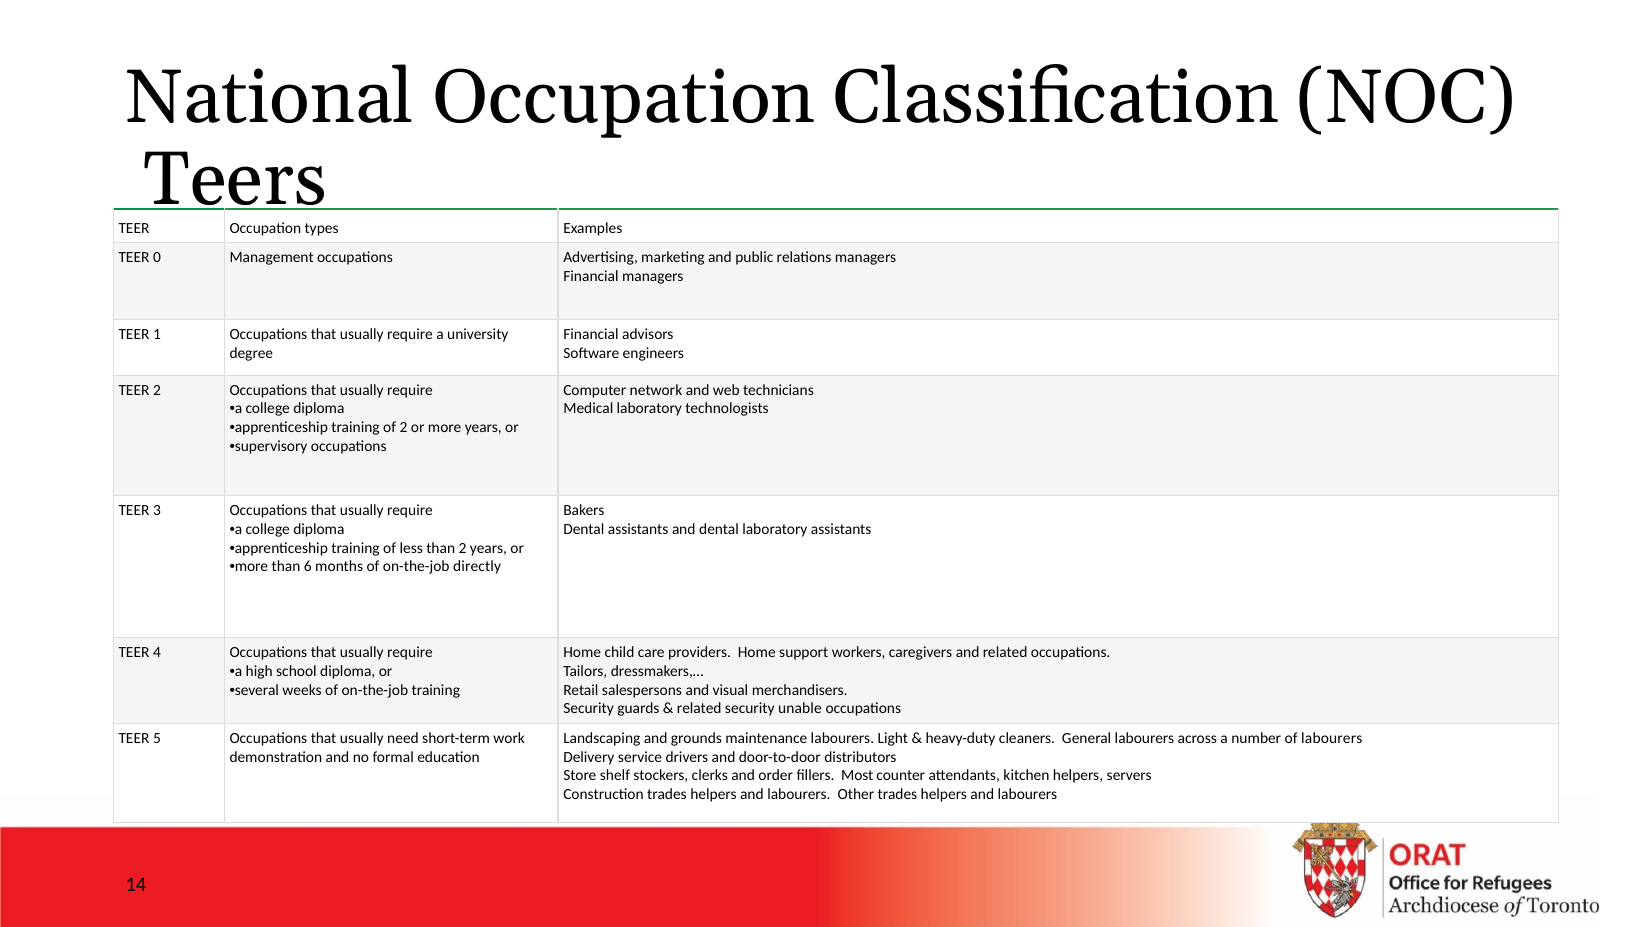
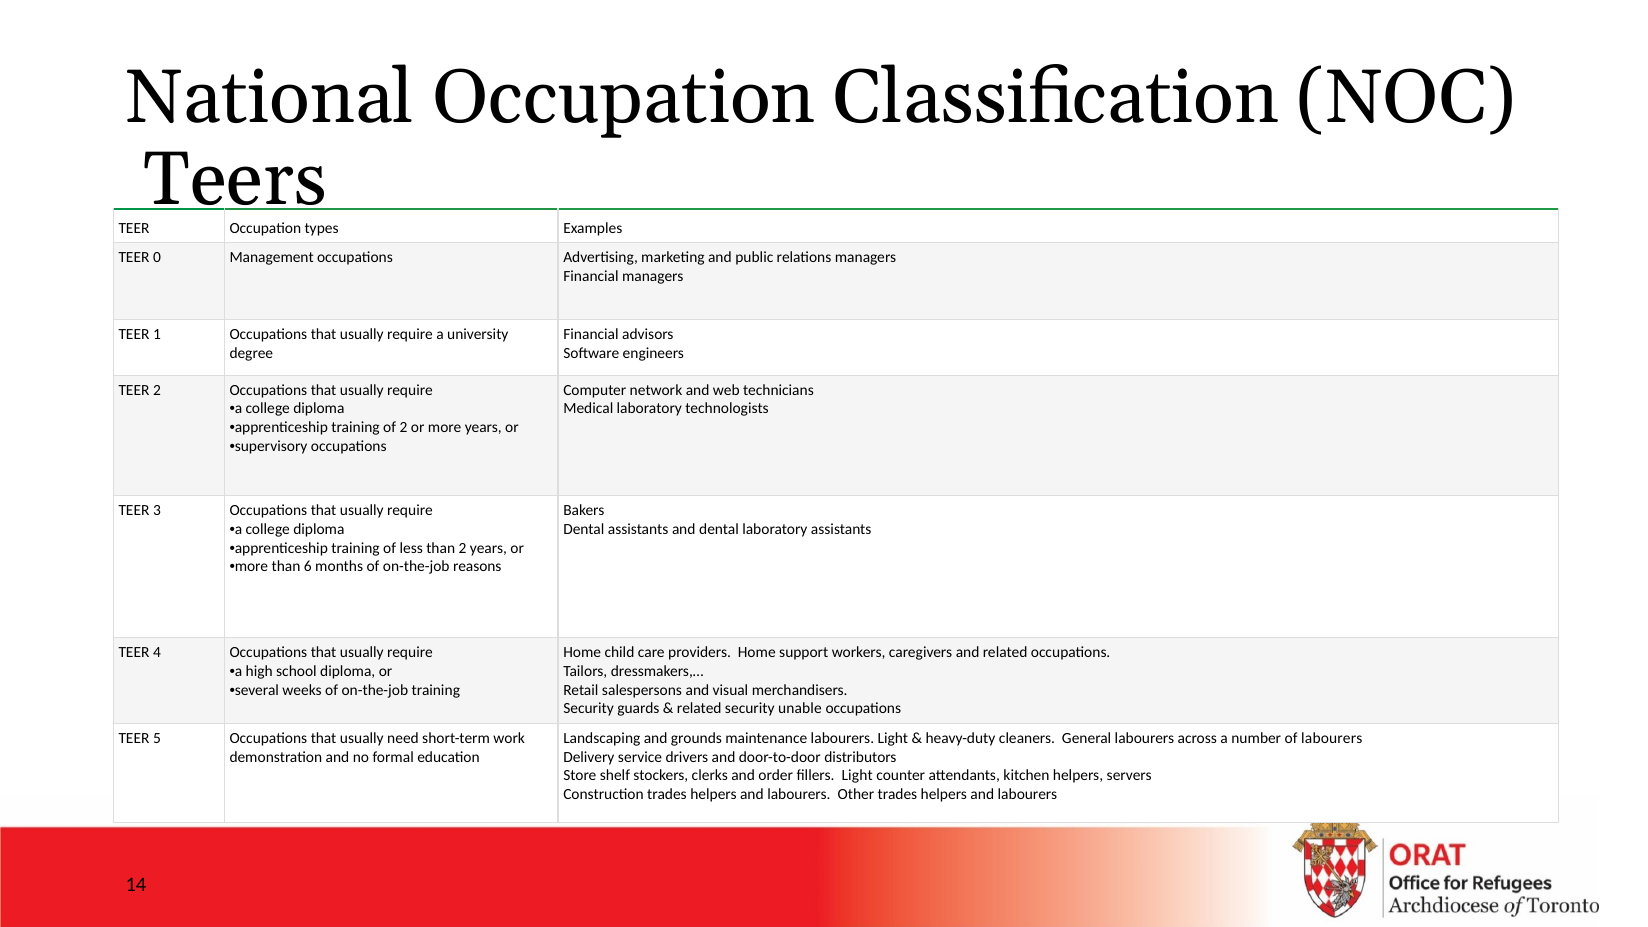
directly: directly -> reasons
fillers Most: Most -> Light
